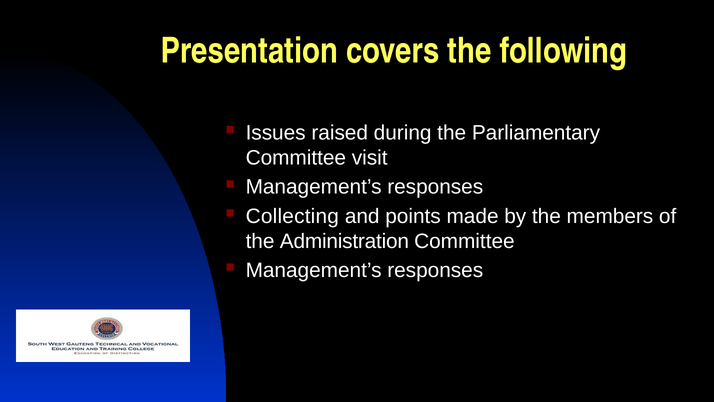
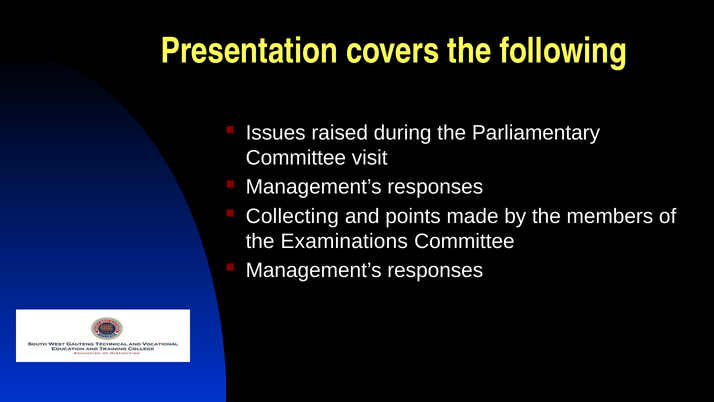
Administration: Administration -> Examinations
